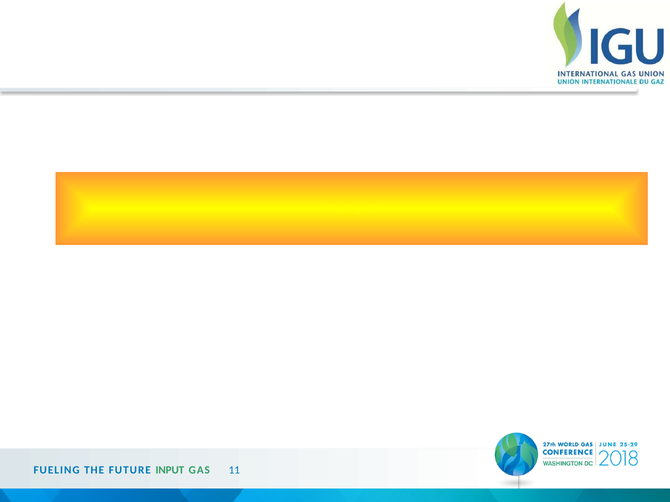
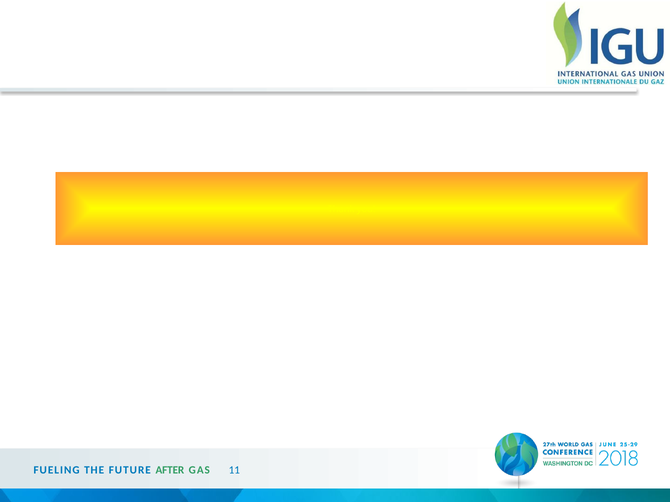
INPUT: INPUT -> AFTER
